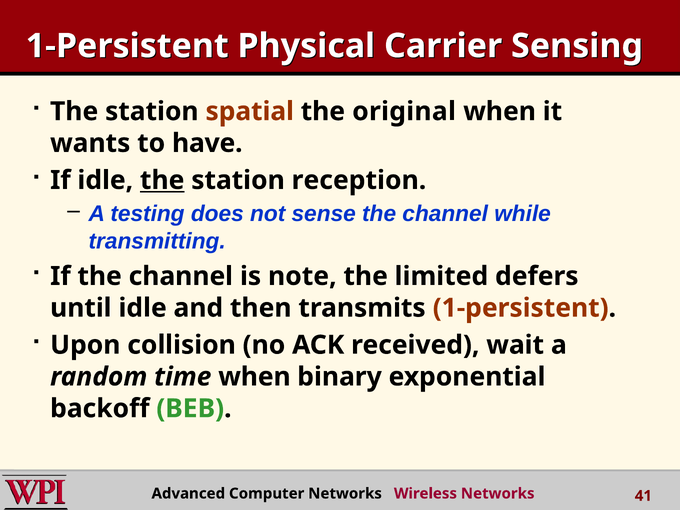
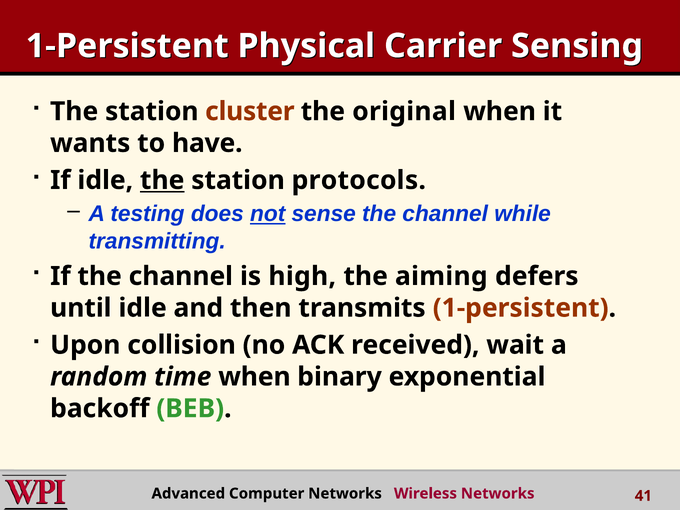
spatial: spatial -> cluster
reception: reception -> protocols
not underline: none -> present
note: note -> high
limited: limited -> aiming
